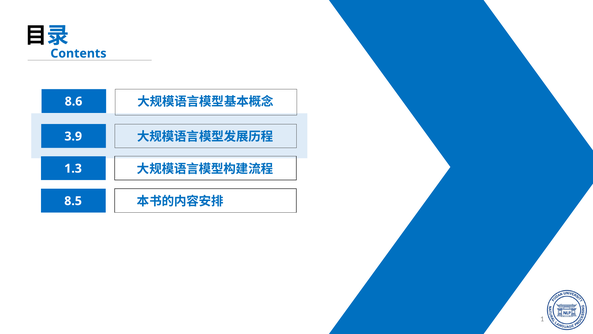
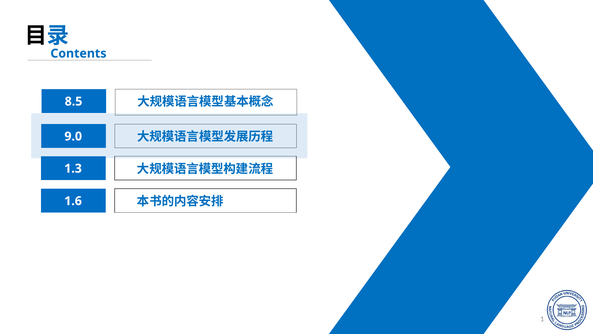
8.6: 8.6 -> 8.5
3.9: 3.9 -> 9.0
8.5: 8.5 -> 1.6
